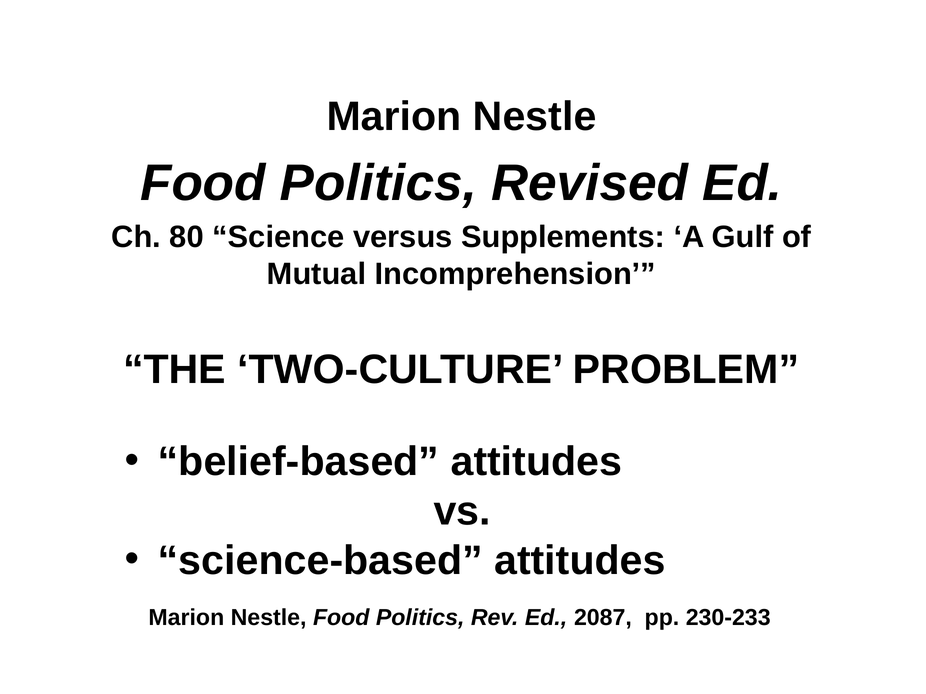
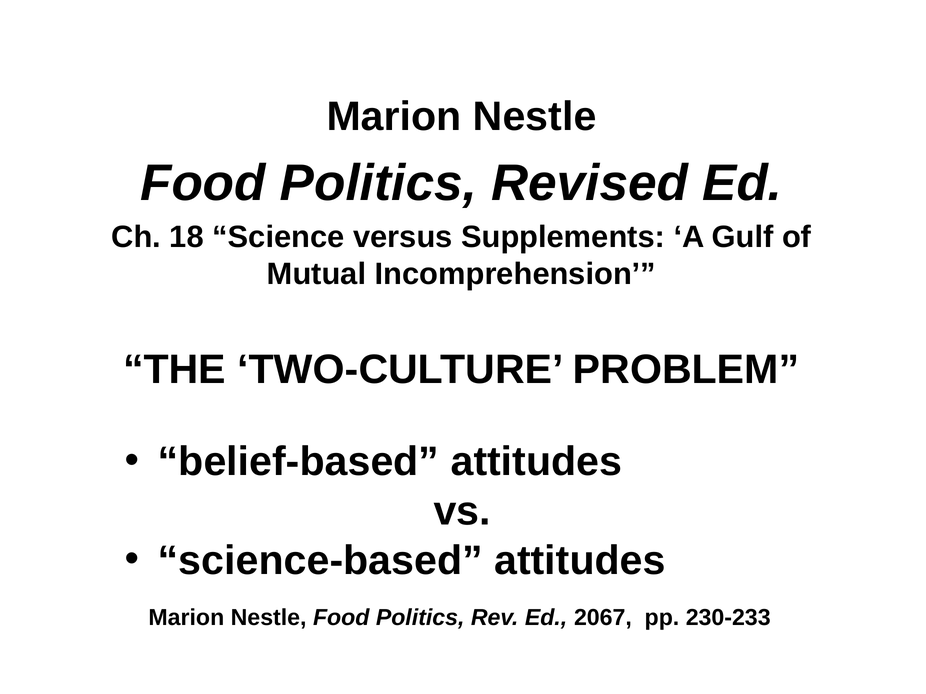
80: 80 -> 18
2087: 2087 -> 2067
